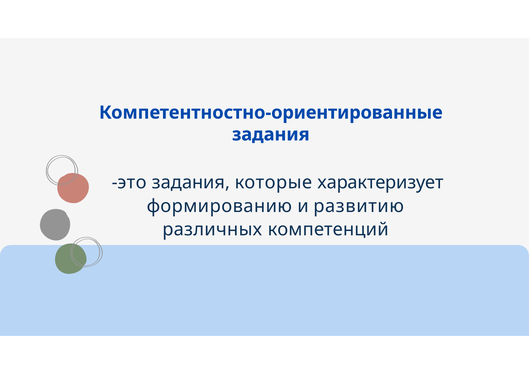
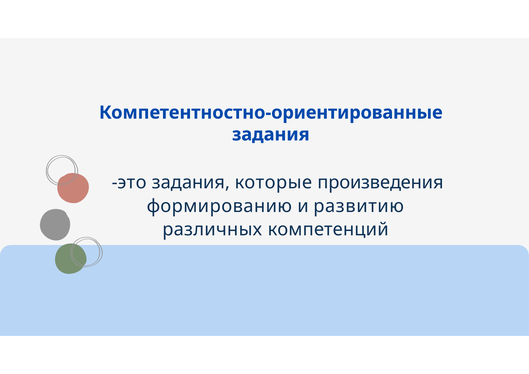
характеризует: характеризует -> произведения
